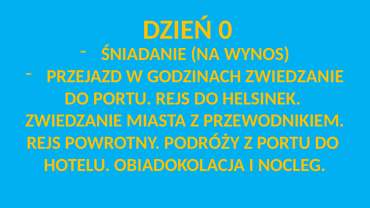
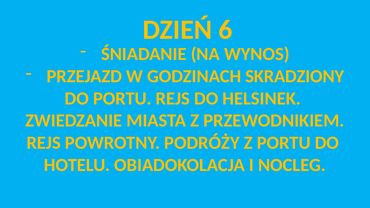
0: 0 -> 6
GODZINACH ZWIEDZANIE: ZWIEDZANIE -> SKRADZIONY
